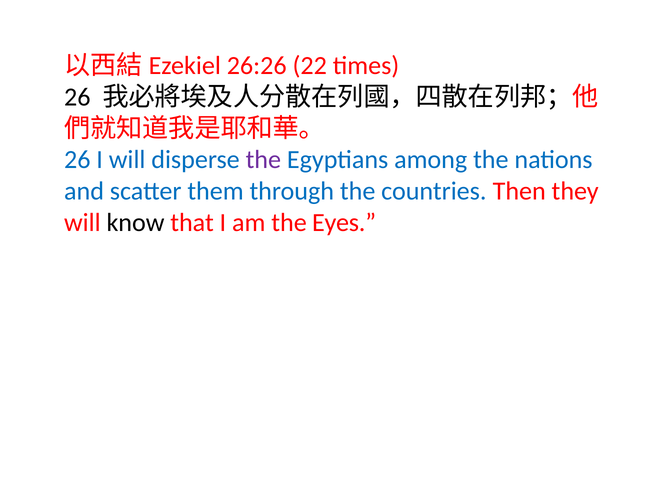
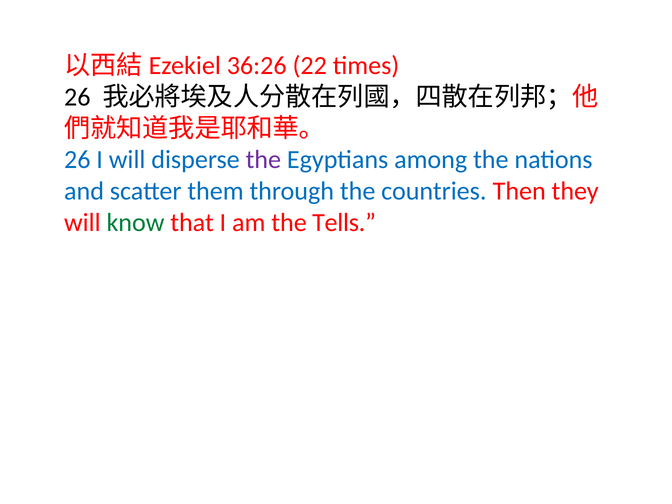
26:26: 26:26 -> 36:26
know colour: black -> green
Eyes: Eyes -> Tells
